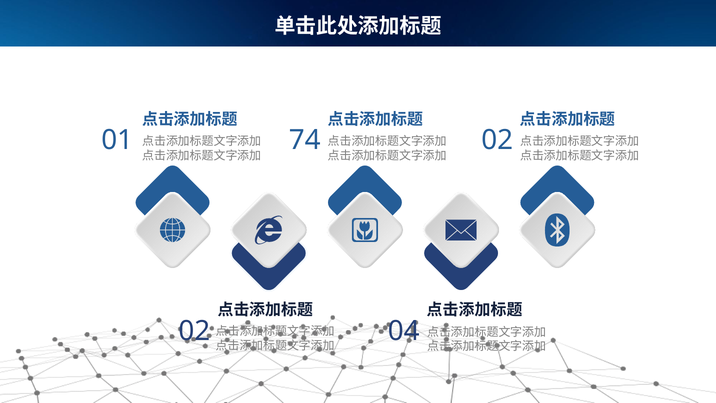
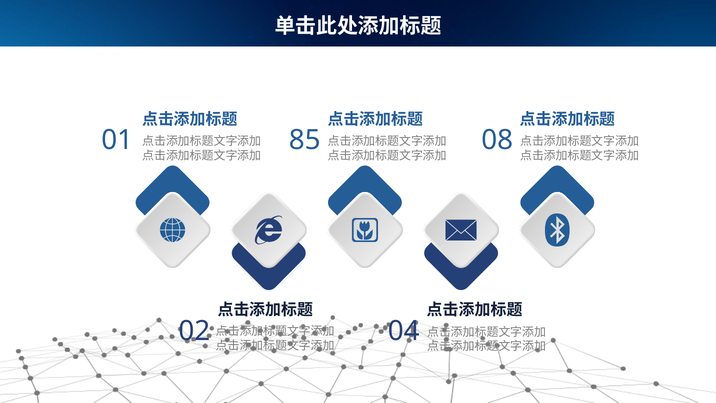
74: 74 -> 85
02 at (497, 140): 02 -> 08
